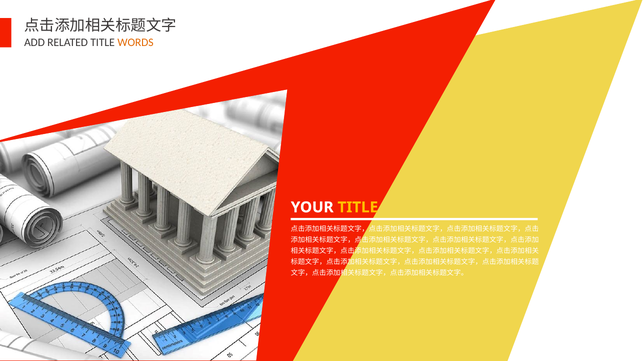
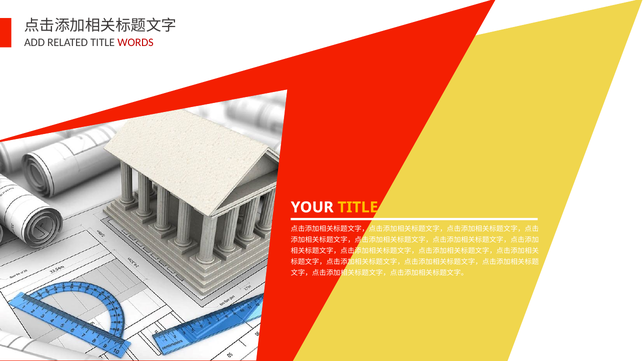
WORDS colour: orange -> red
